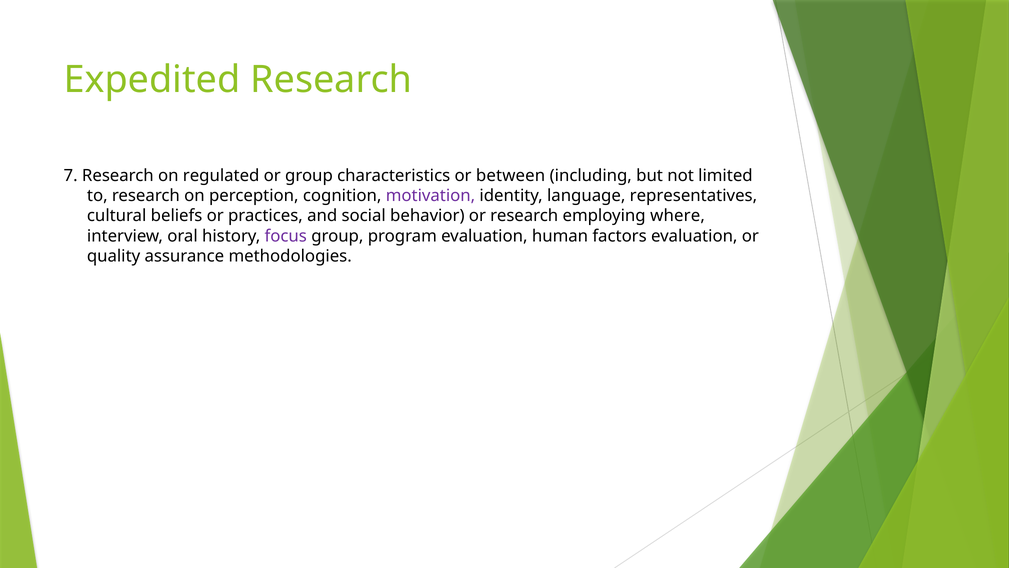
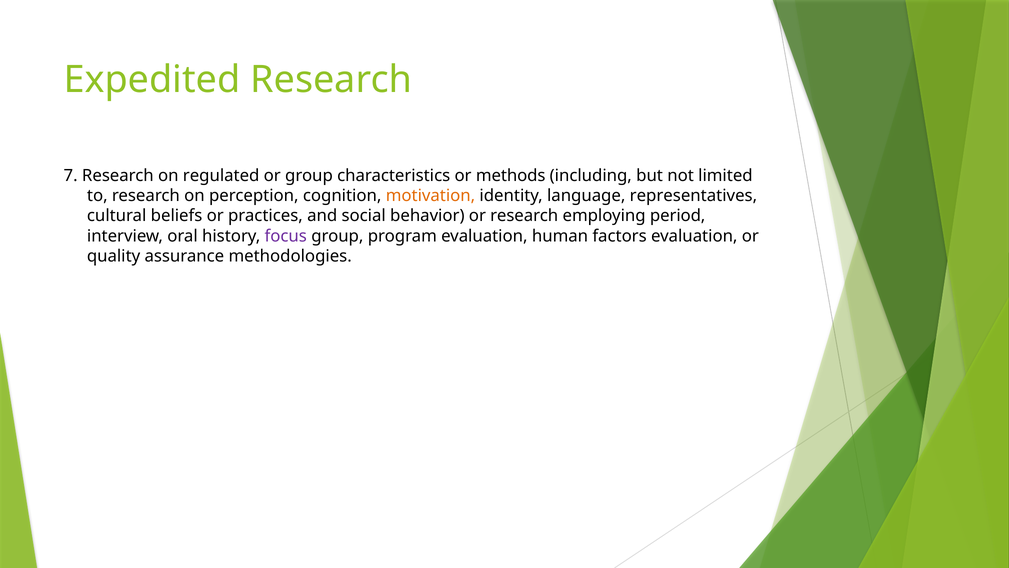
between: between -> methods
motivation colour: purple -> orange
where: where -> period
